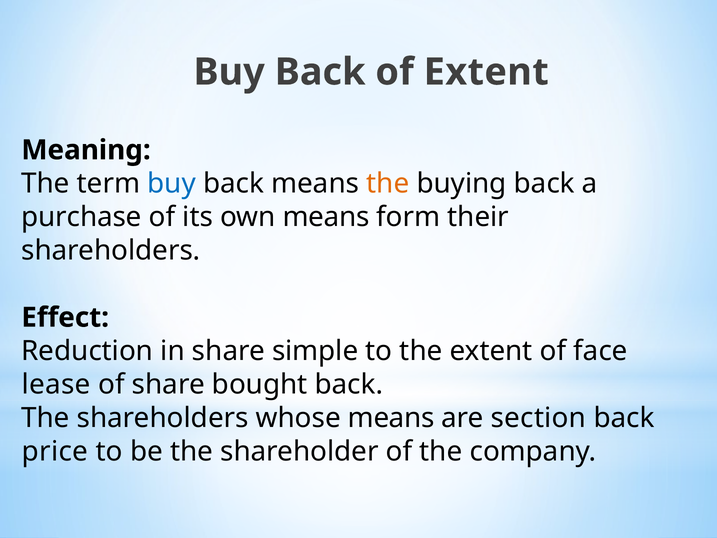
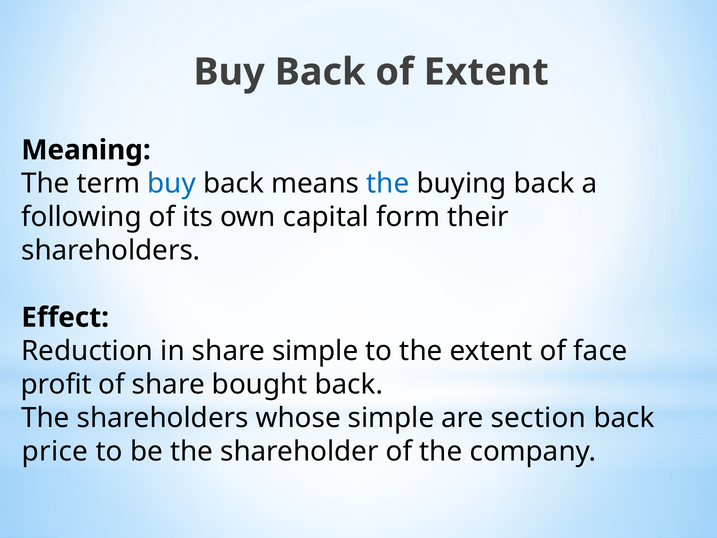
the at (388, 183) colour: orange -> blue
purchase: purchase -> following
own means: means -> capital
lease: lease -> profit
whose means: means -> simple
